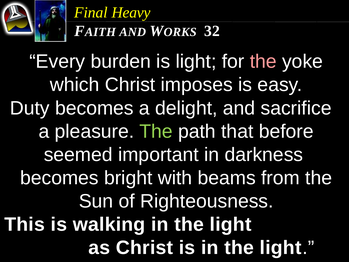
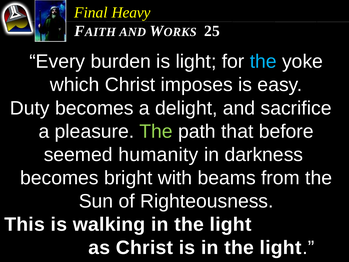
32: 32 -> 25
the at (263, 61) colour: pink -> light blue
important: important -> humanity
